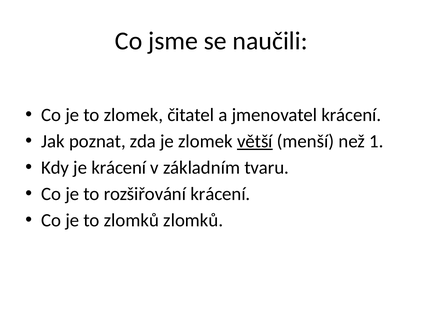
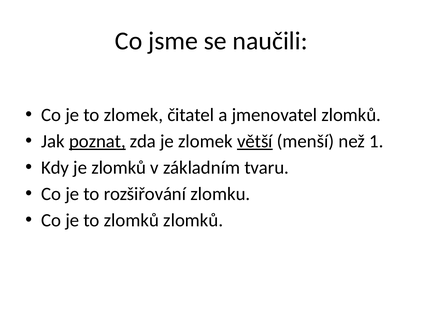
jmenovatel krácení: krácení -> zlomků
poznat underline: none -> present
je krácení: krácení -> zlomků
rozšiřování krácení: krácení -> zlomku
